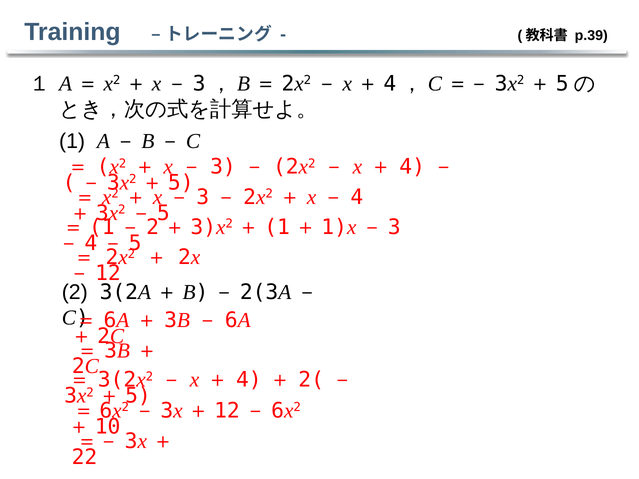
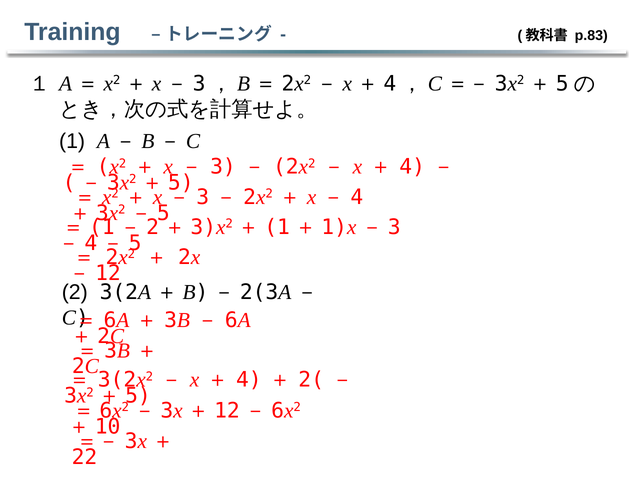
p.39: p.39 -> p.83
